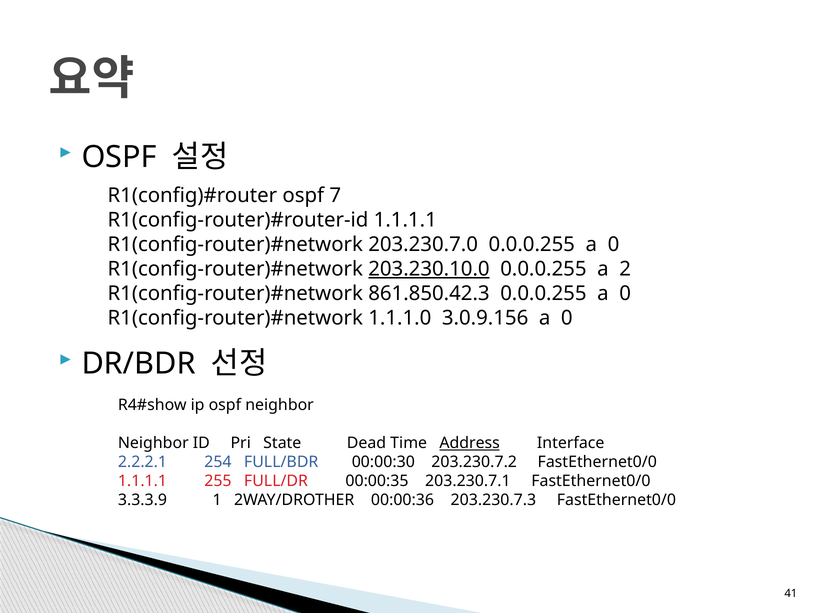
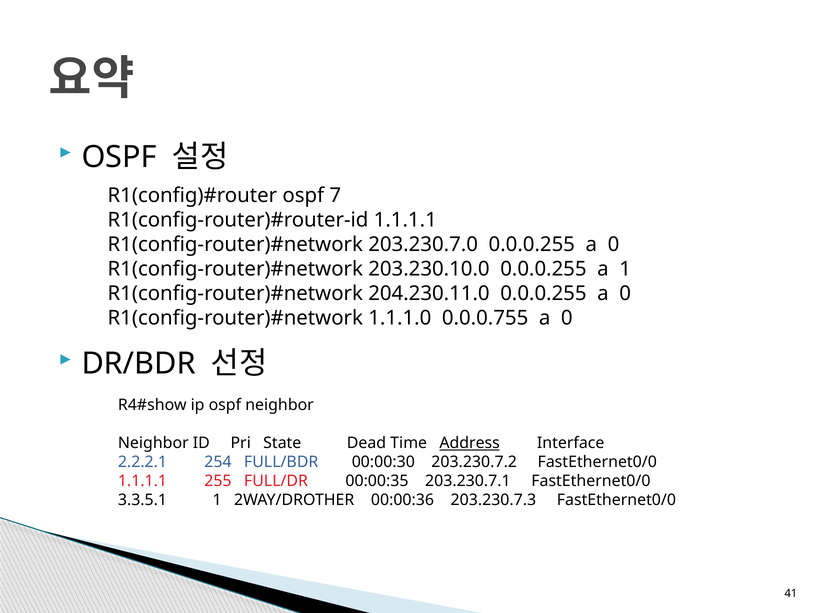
203.230.10.0 underline: present -> none
a 2: 2 -> 1
861.850.42.3: 861.850.42.3 -> 204.230.11.0
3.0.9.156: 3.0.9.156 -> 0.0.0.755
3.3.3.9: 3.3.3.9 -> 3.3.5.1
